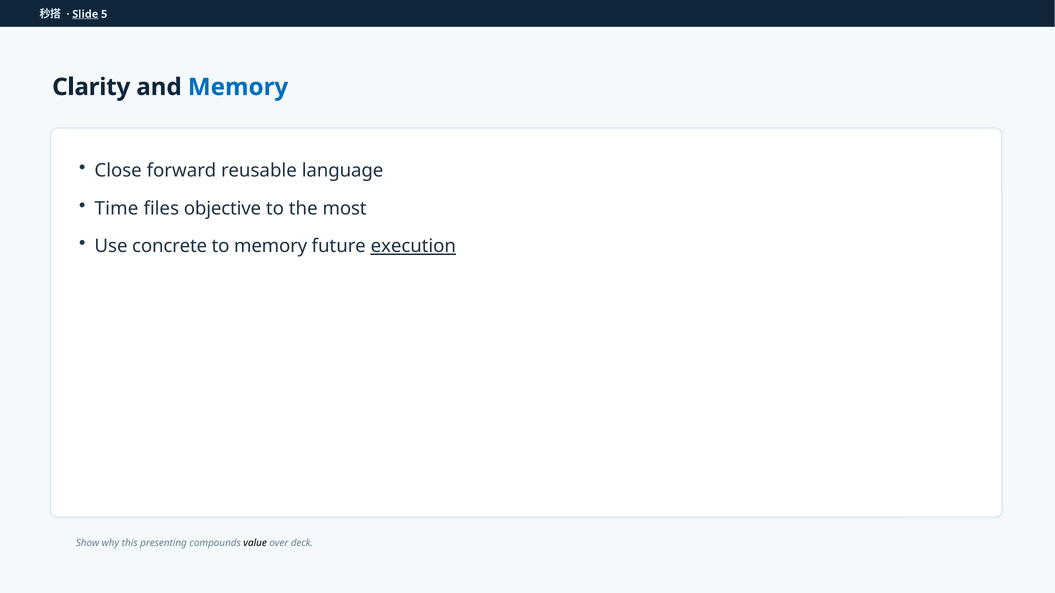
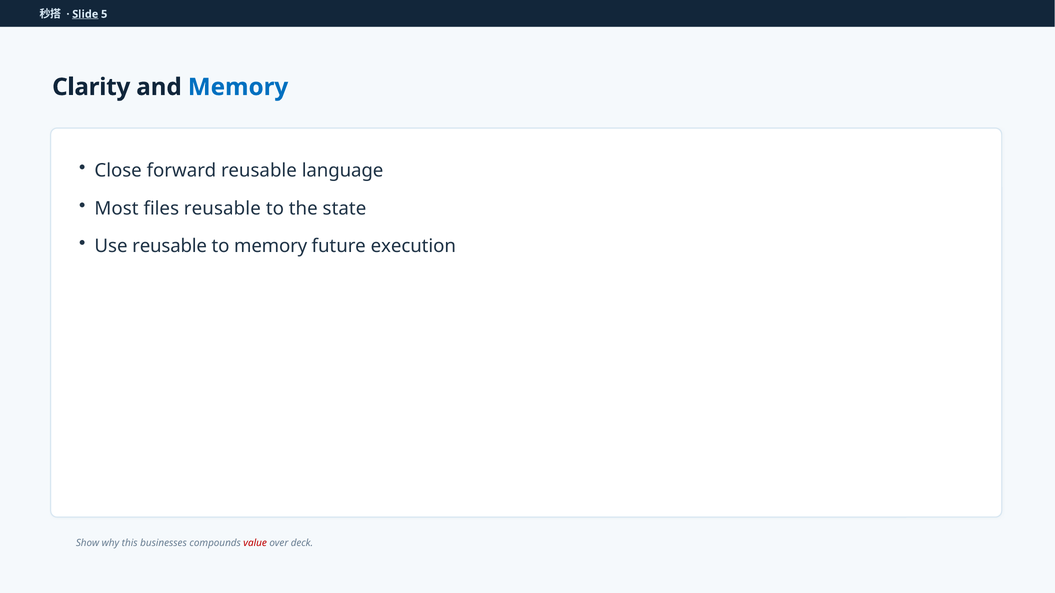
Time: Time -> Most
files objective: objective -> reusable
most: most -> state
Use concrete: concrete -> reusable
execution underline: present -> none
presenting: presenting -> businesses
value colour: black -> red
